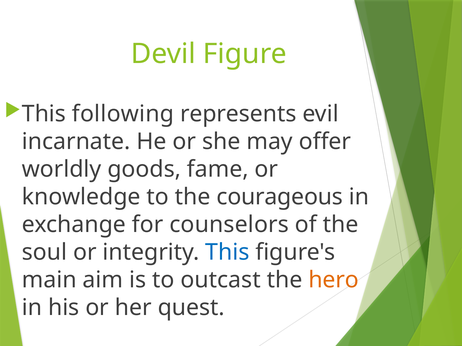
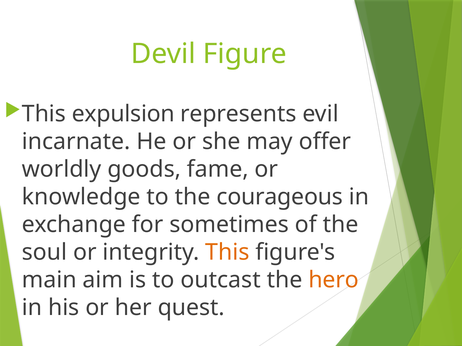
following: following -> expulsion
counselors: counselors -> sometimes
This at (227, 253) colour: blue -> orange
